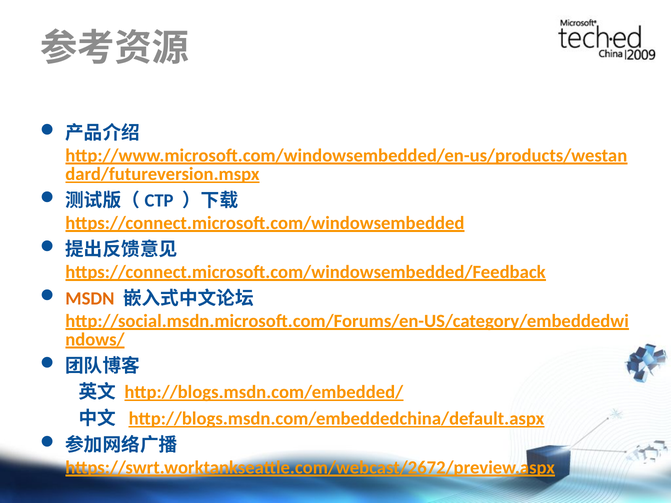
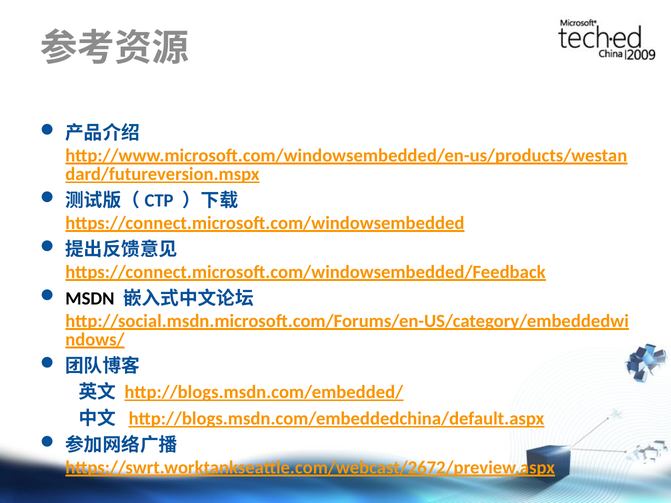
MSDN colour: orange -> black
